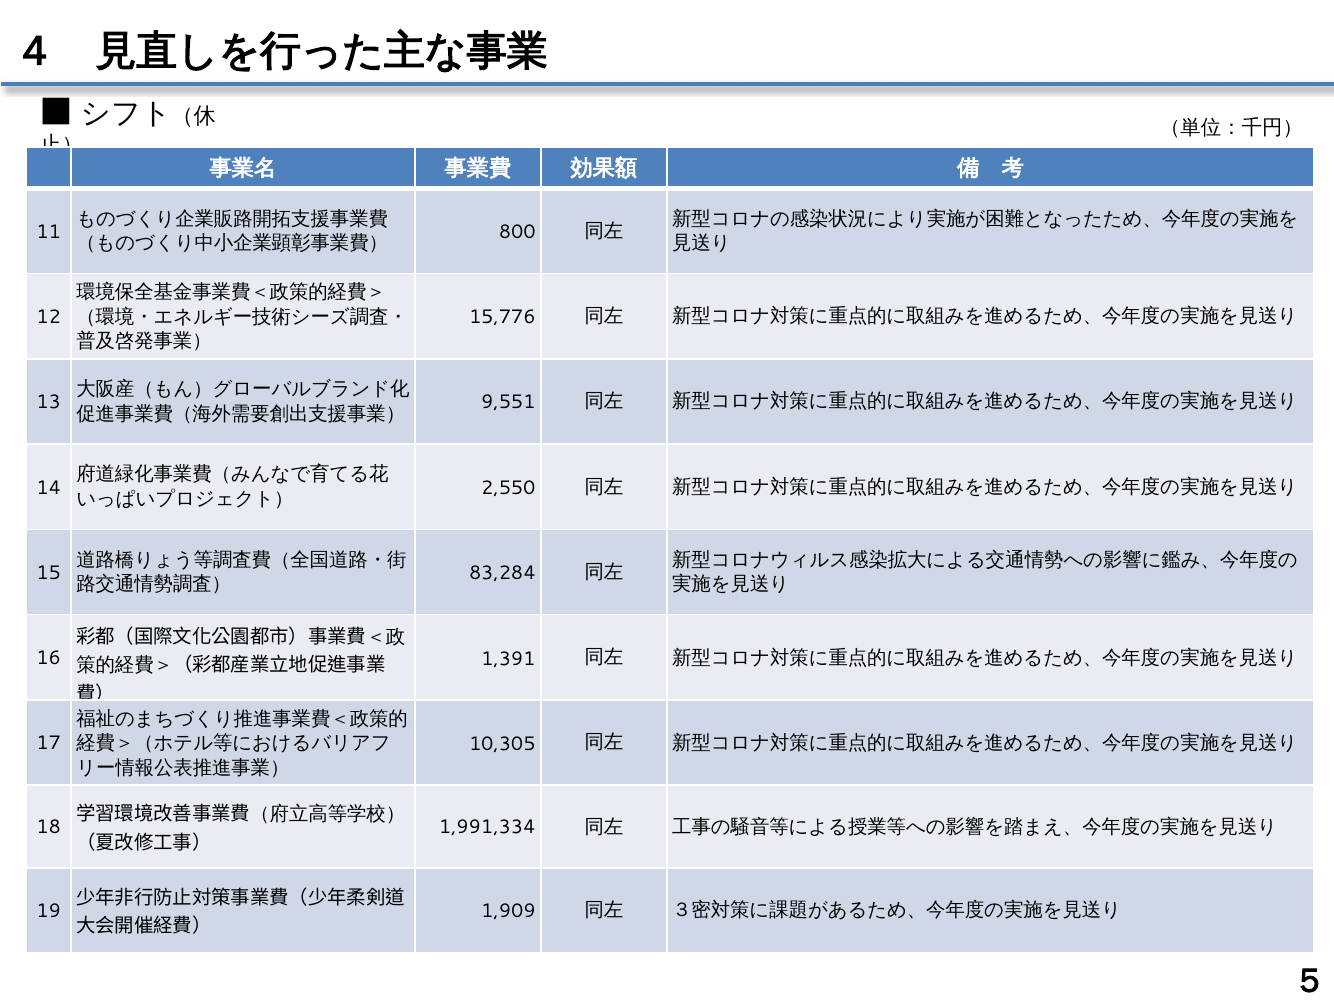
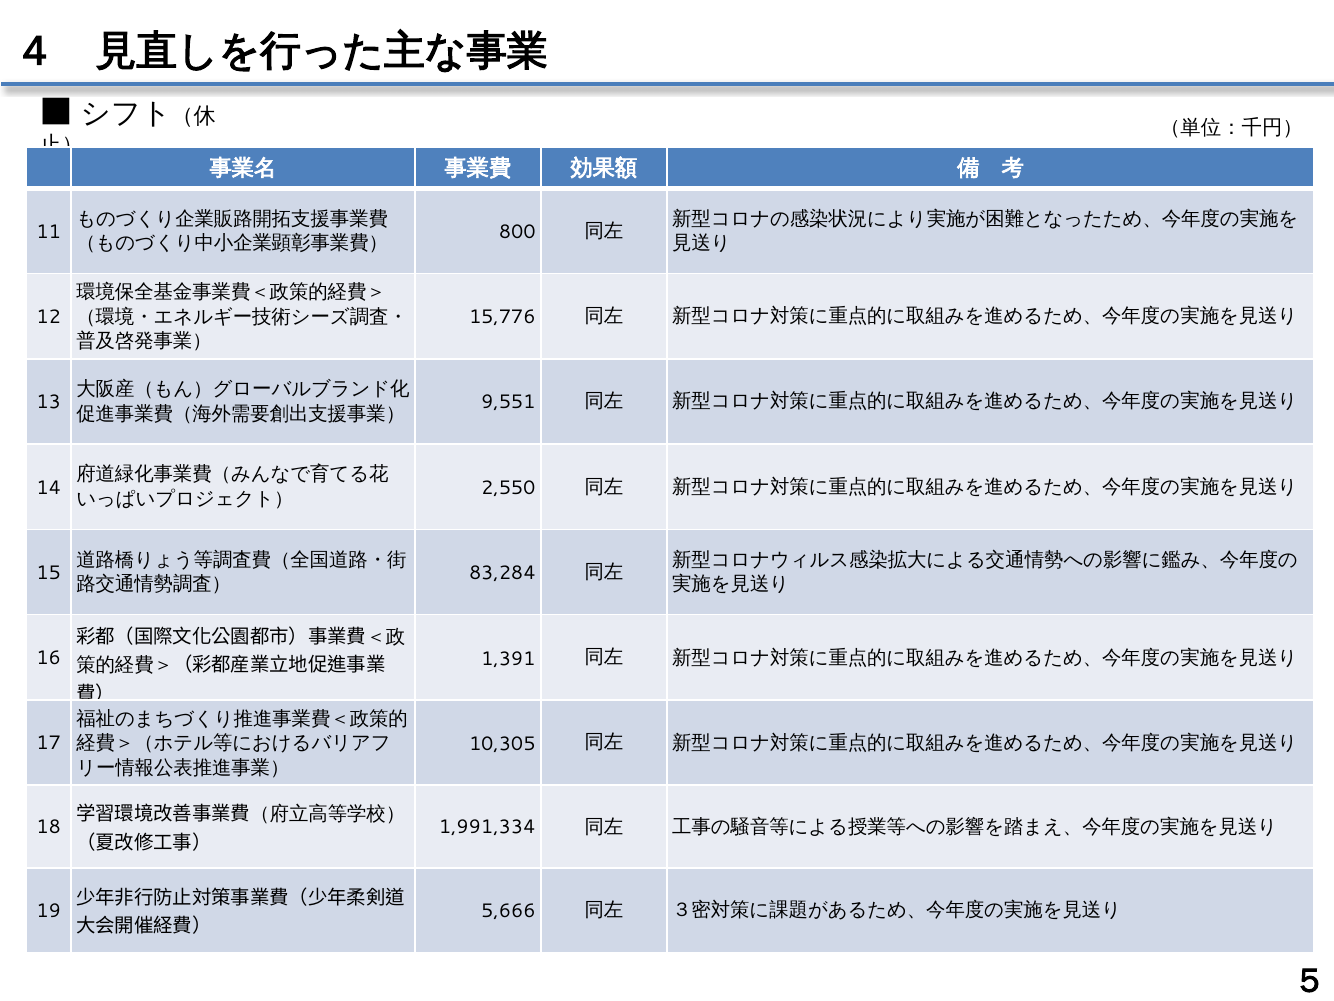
1,909: 1,909 -> 5,666
